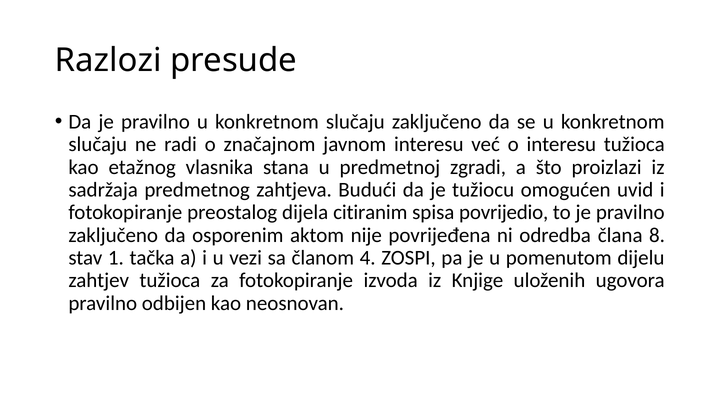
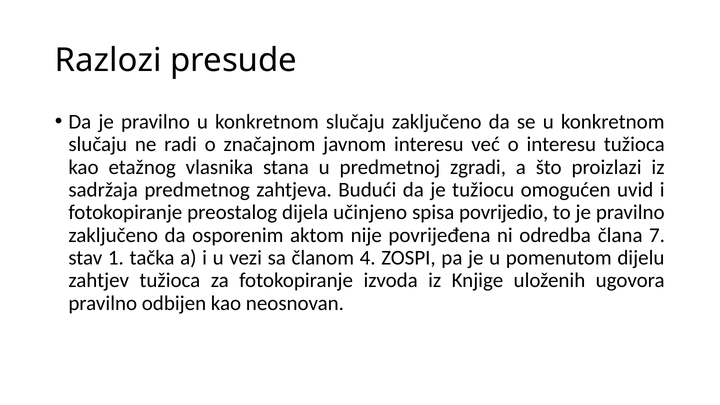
citiranim: citiranim -> učinjeno
8: 8 -> 7
